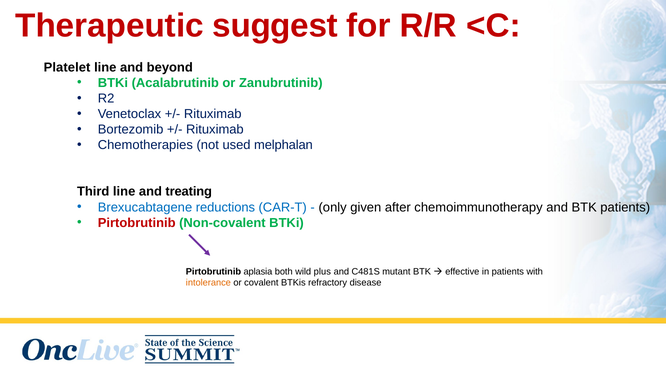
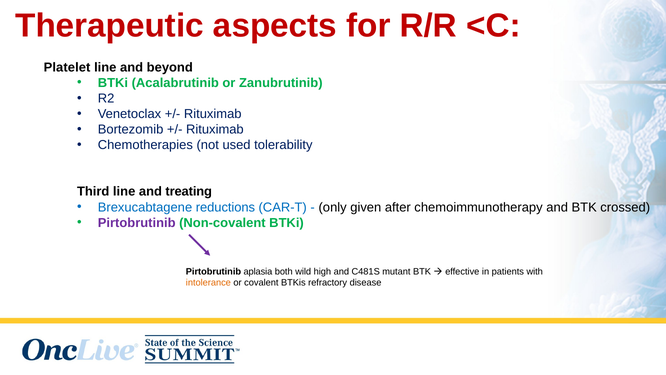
suggest: suggest -> aspects
melphalan: melphalan -> tolerability
BTK patients: patients -> crossed
Pirtobrutinib at (137, 223) colour: red -> purple
plus: plus -> high
